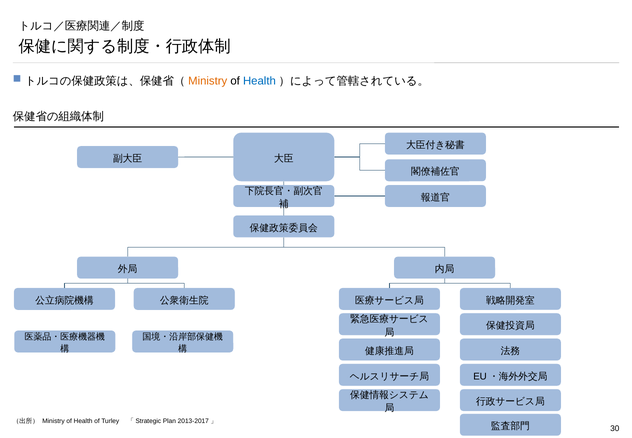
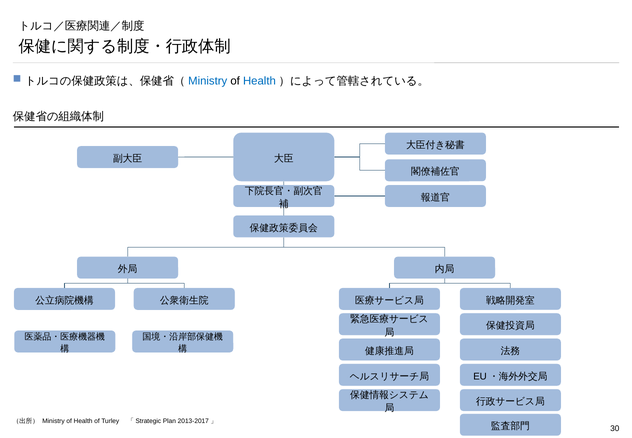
Ministry at (208, 81) colour: orange -> blue
